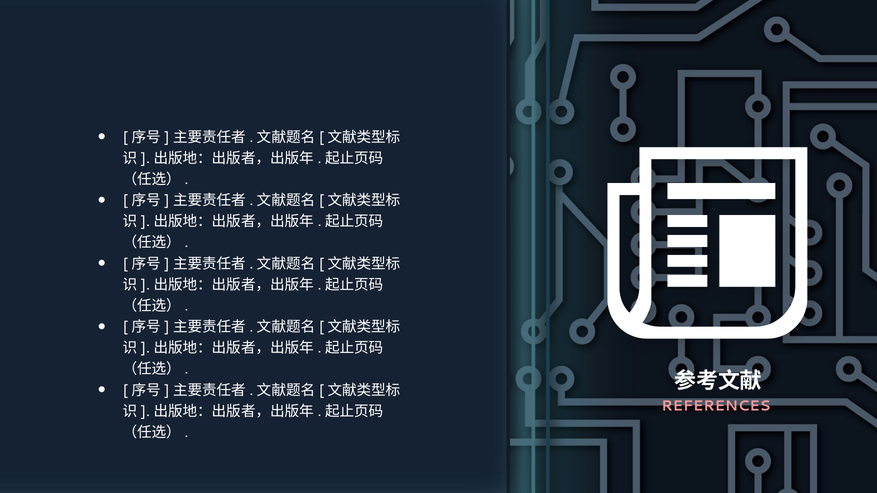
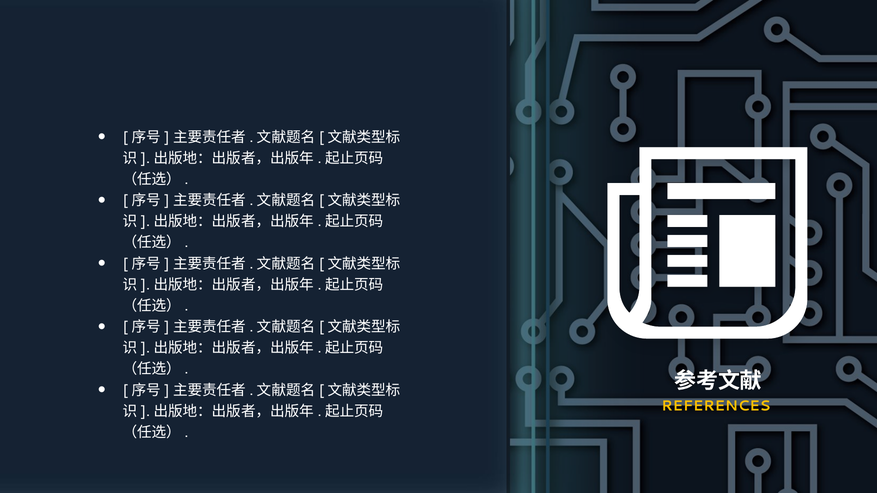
REFERENCES colour: pink -> yellow
